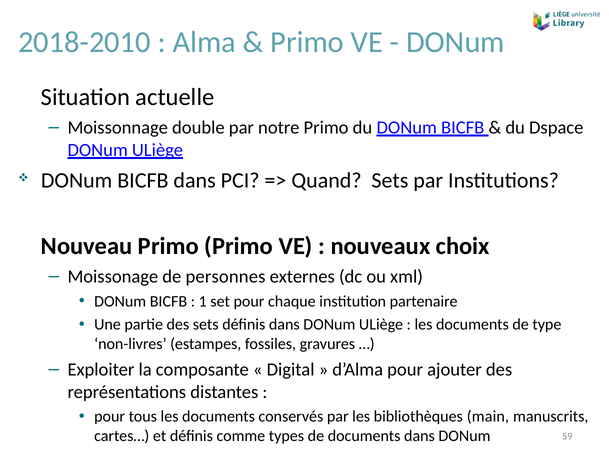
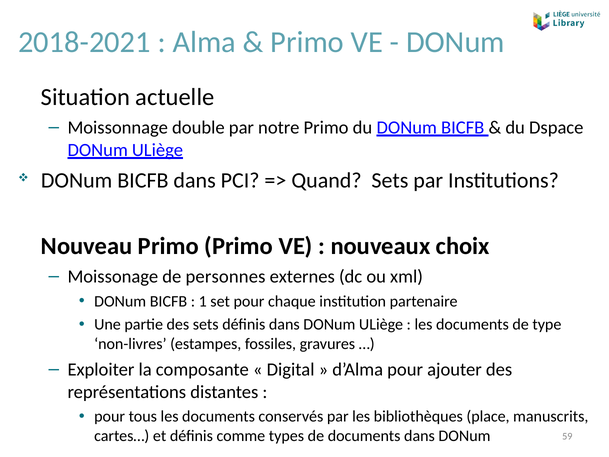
2018-2010: 2018-2010 -> 2018-2021
main: main -> place
